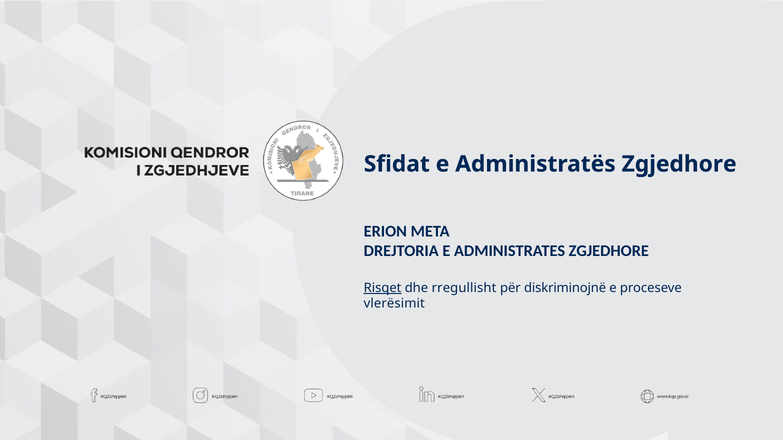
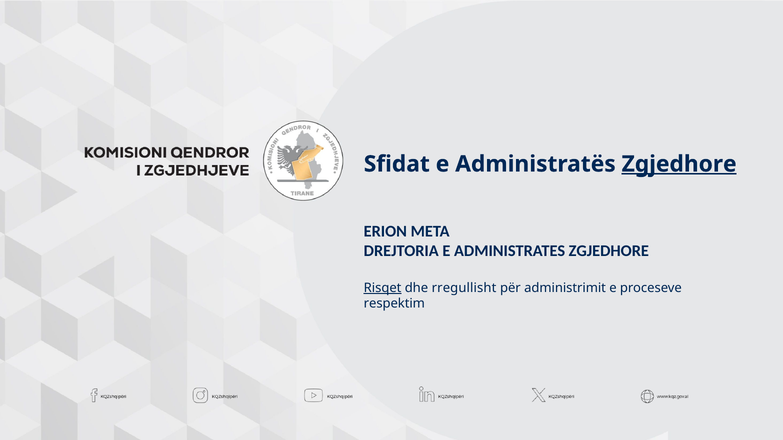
Zgjedhore at (679, 164) underline: none -> present
diskriminojnë: diskriminojnë -> administrimit
vlerësimit: vlerësimit -> respektim
